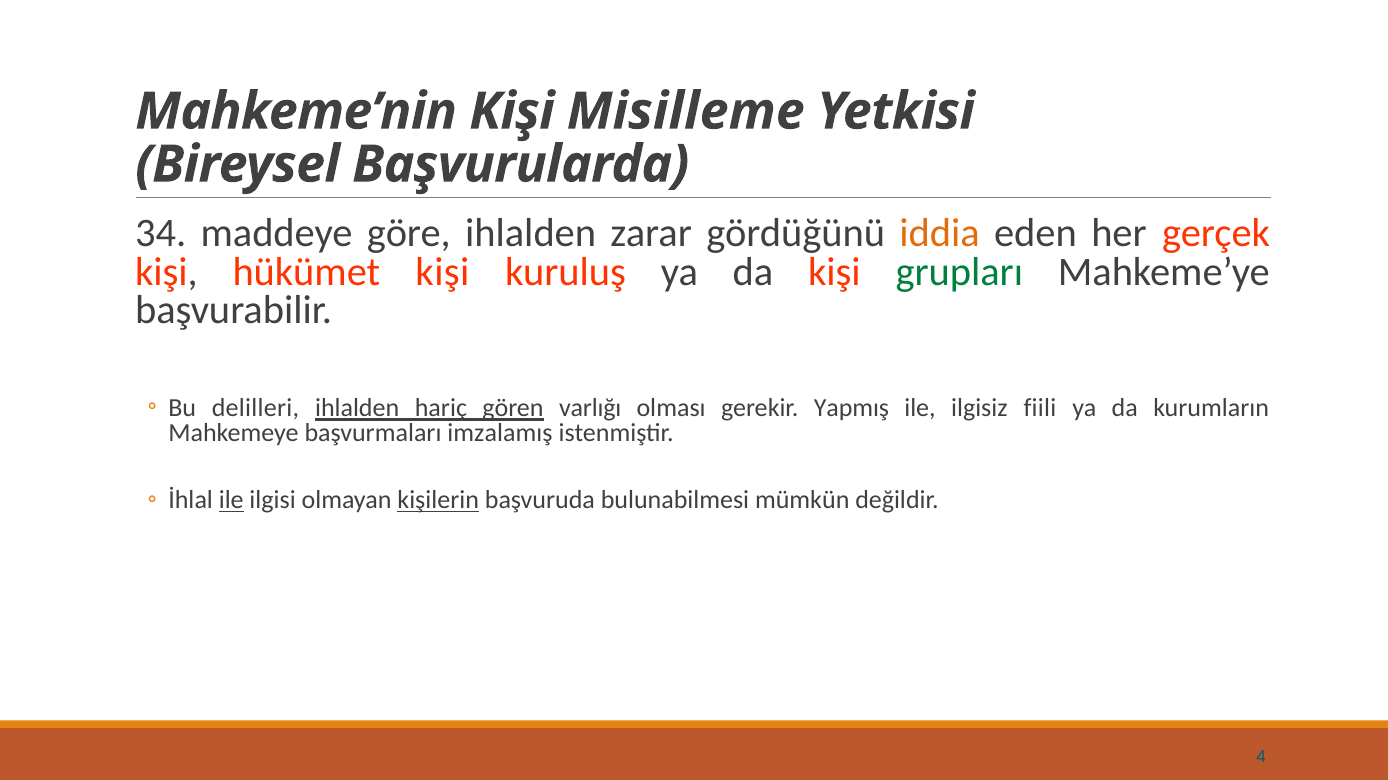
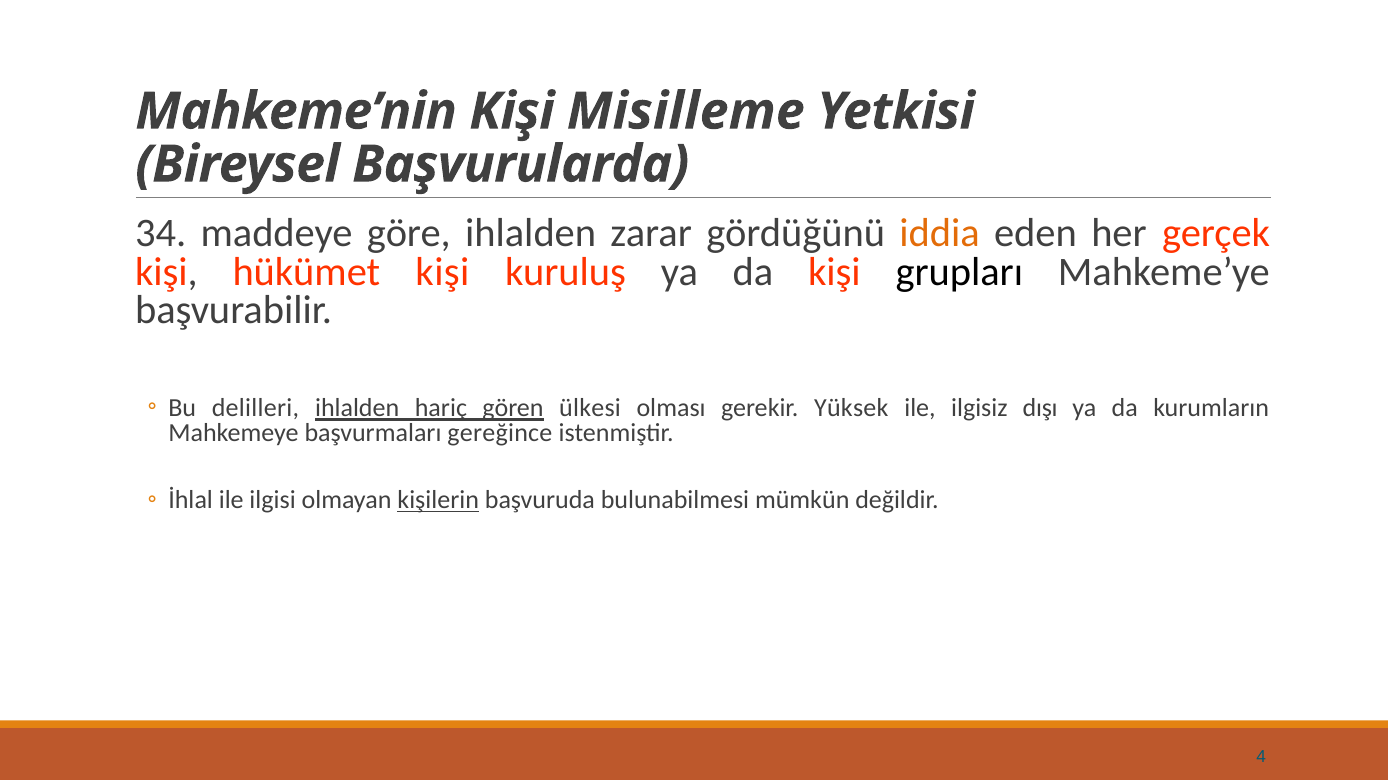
grupları colour: green -> black
varlığı: varlığı -> ülkesi
Yapmış: Yapmış -> Yüksek
fiili: fiili -> dışı
imzalamış: imzalamış -> gereğince
ile at (231, 501) underline: present -> none
